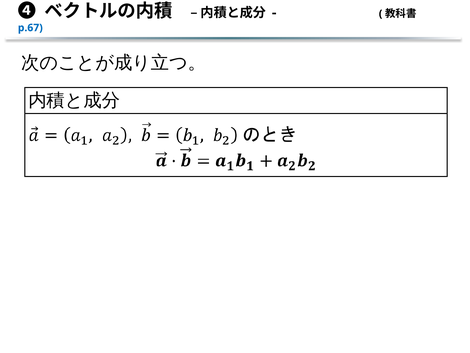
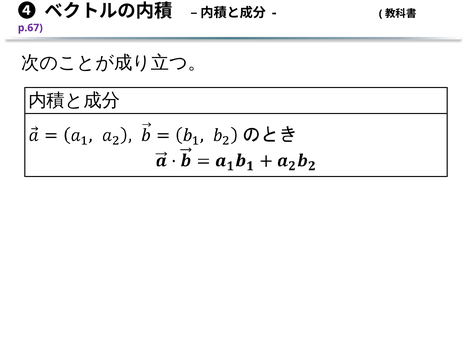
p.67 colour: blue -> purple
